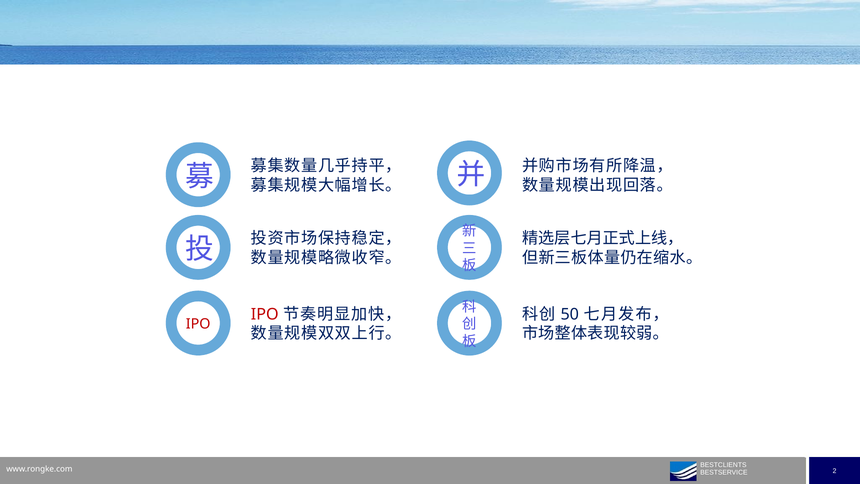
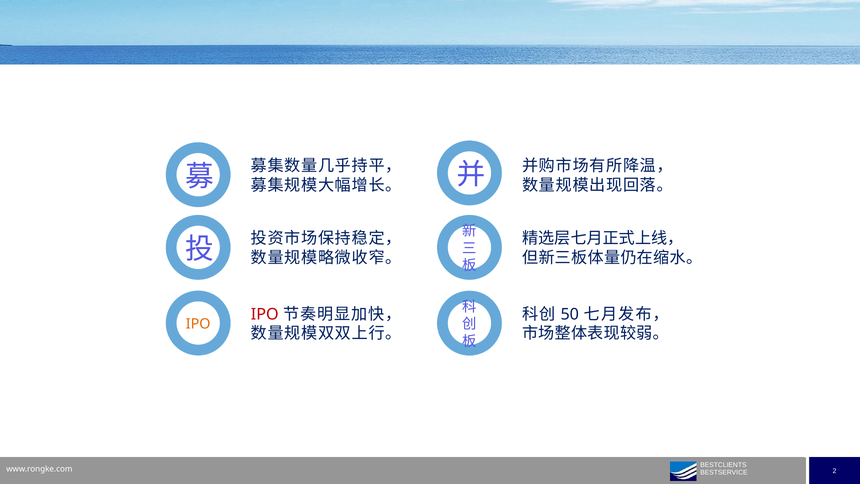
IPO at (198, 324) colour: red -> orange
